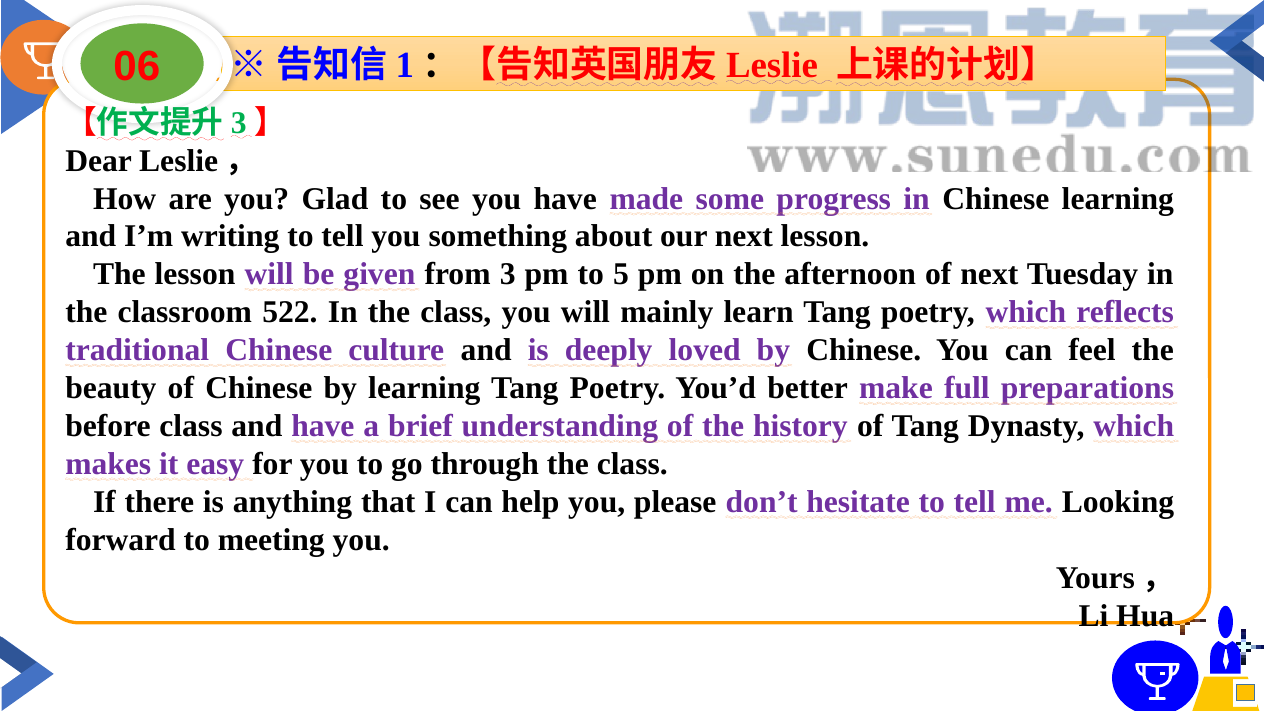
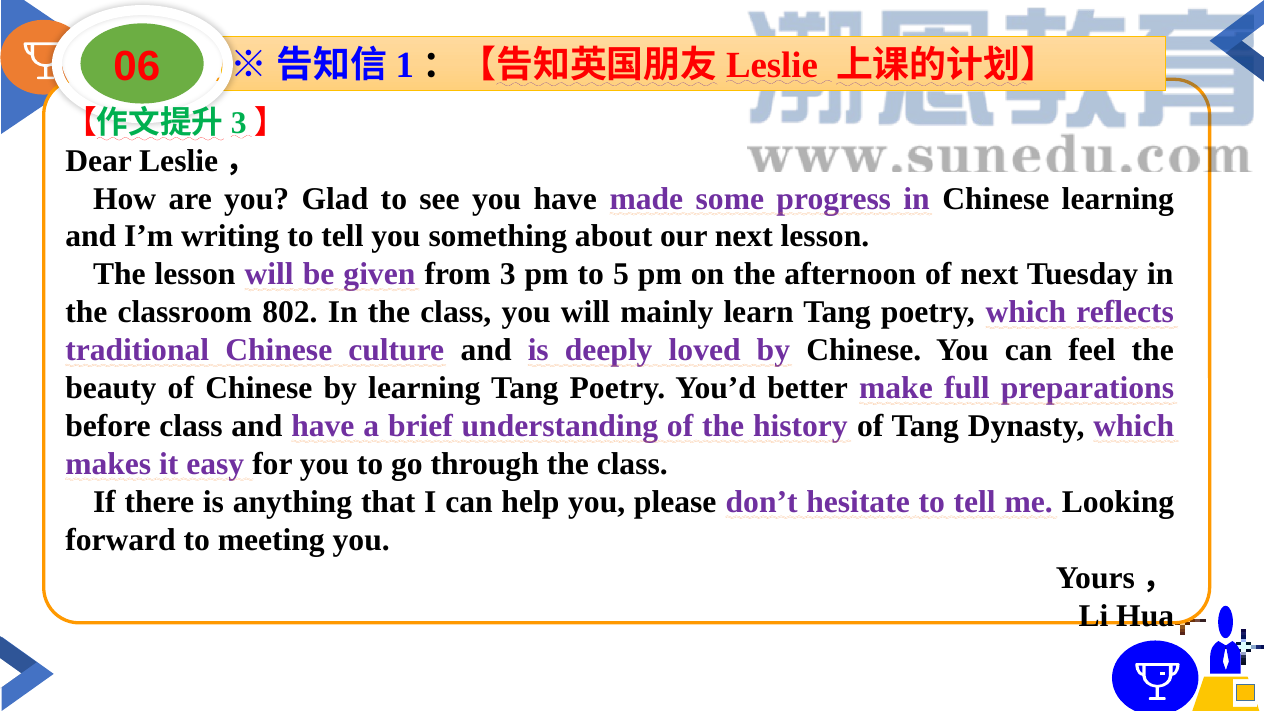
522: 522 -> 802
